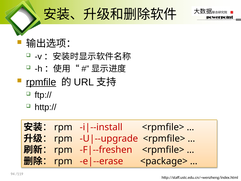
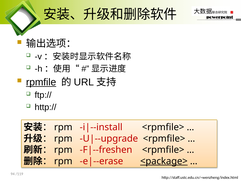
<package> underline: none -> present
